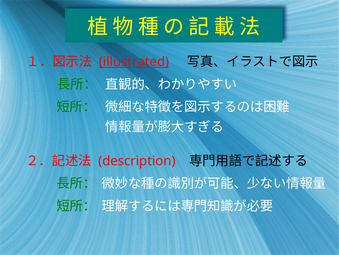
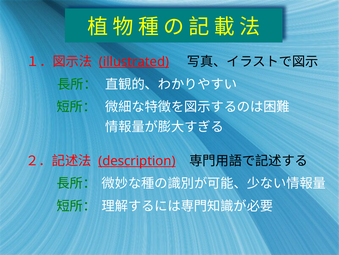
description underline: none -> present
